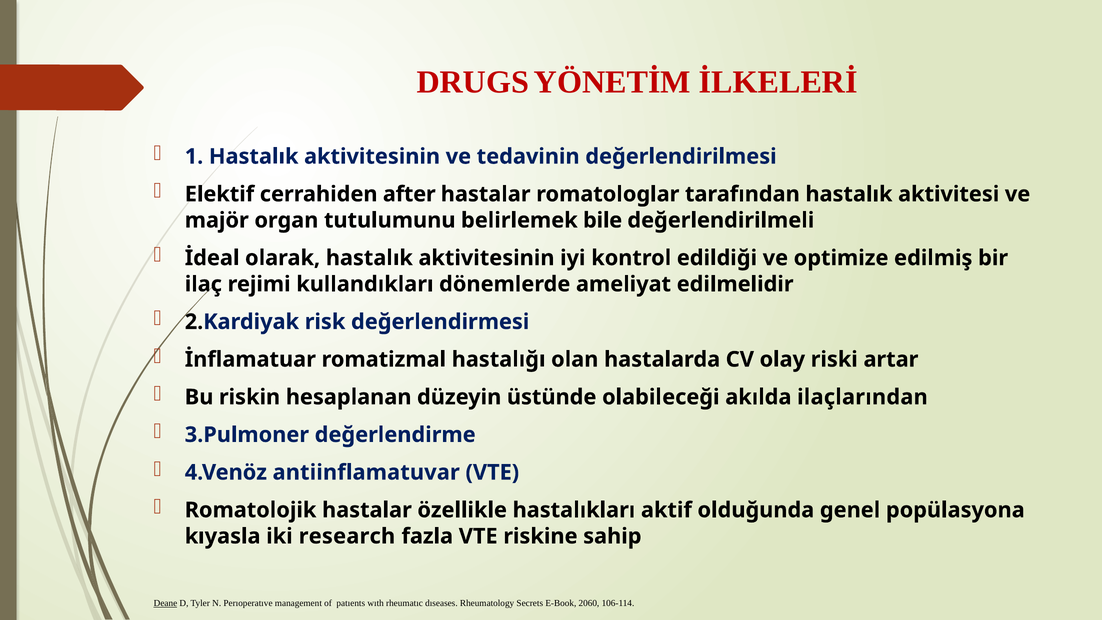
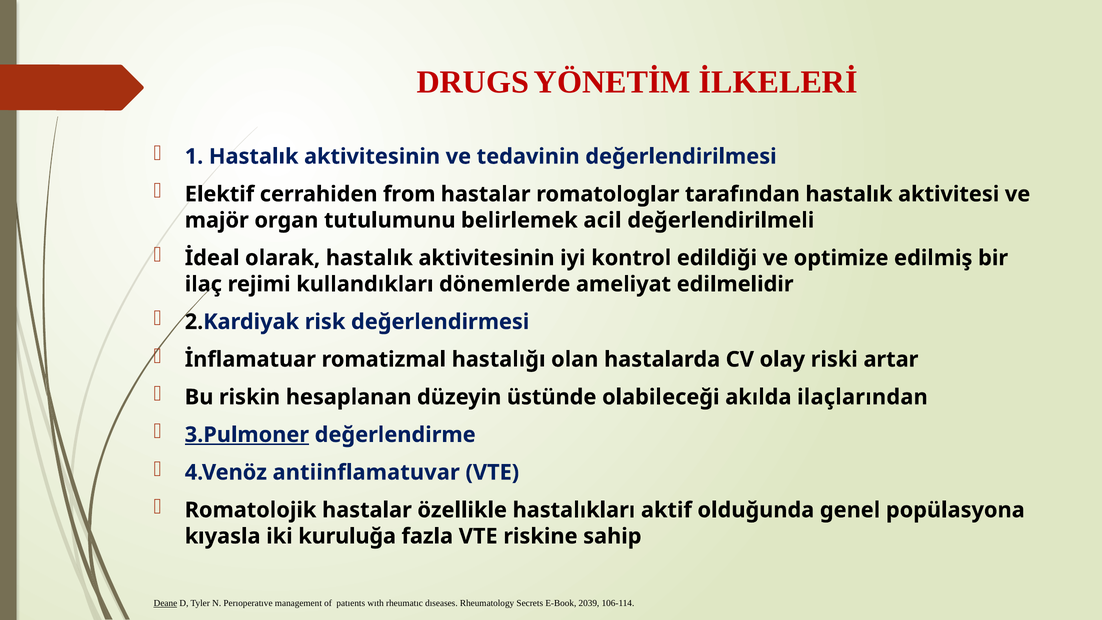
after: after -> from
bile: bile -> acil
3.Pulmoner underline: none -> present
research: research -> kuruluğa
2060: 2060 -> 2039
